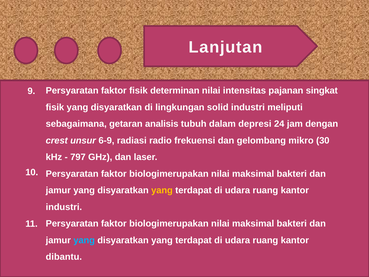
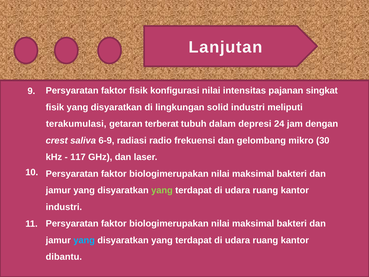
determinan: determinan -> konfigurasi
sebagaimana: sebagaimana -> terakumulasi
analisis: analisis -> terberat
unsur: unsur -> saliva
797: 797 -> 117
yang at (162, 190) colour: yellow -> light green
